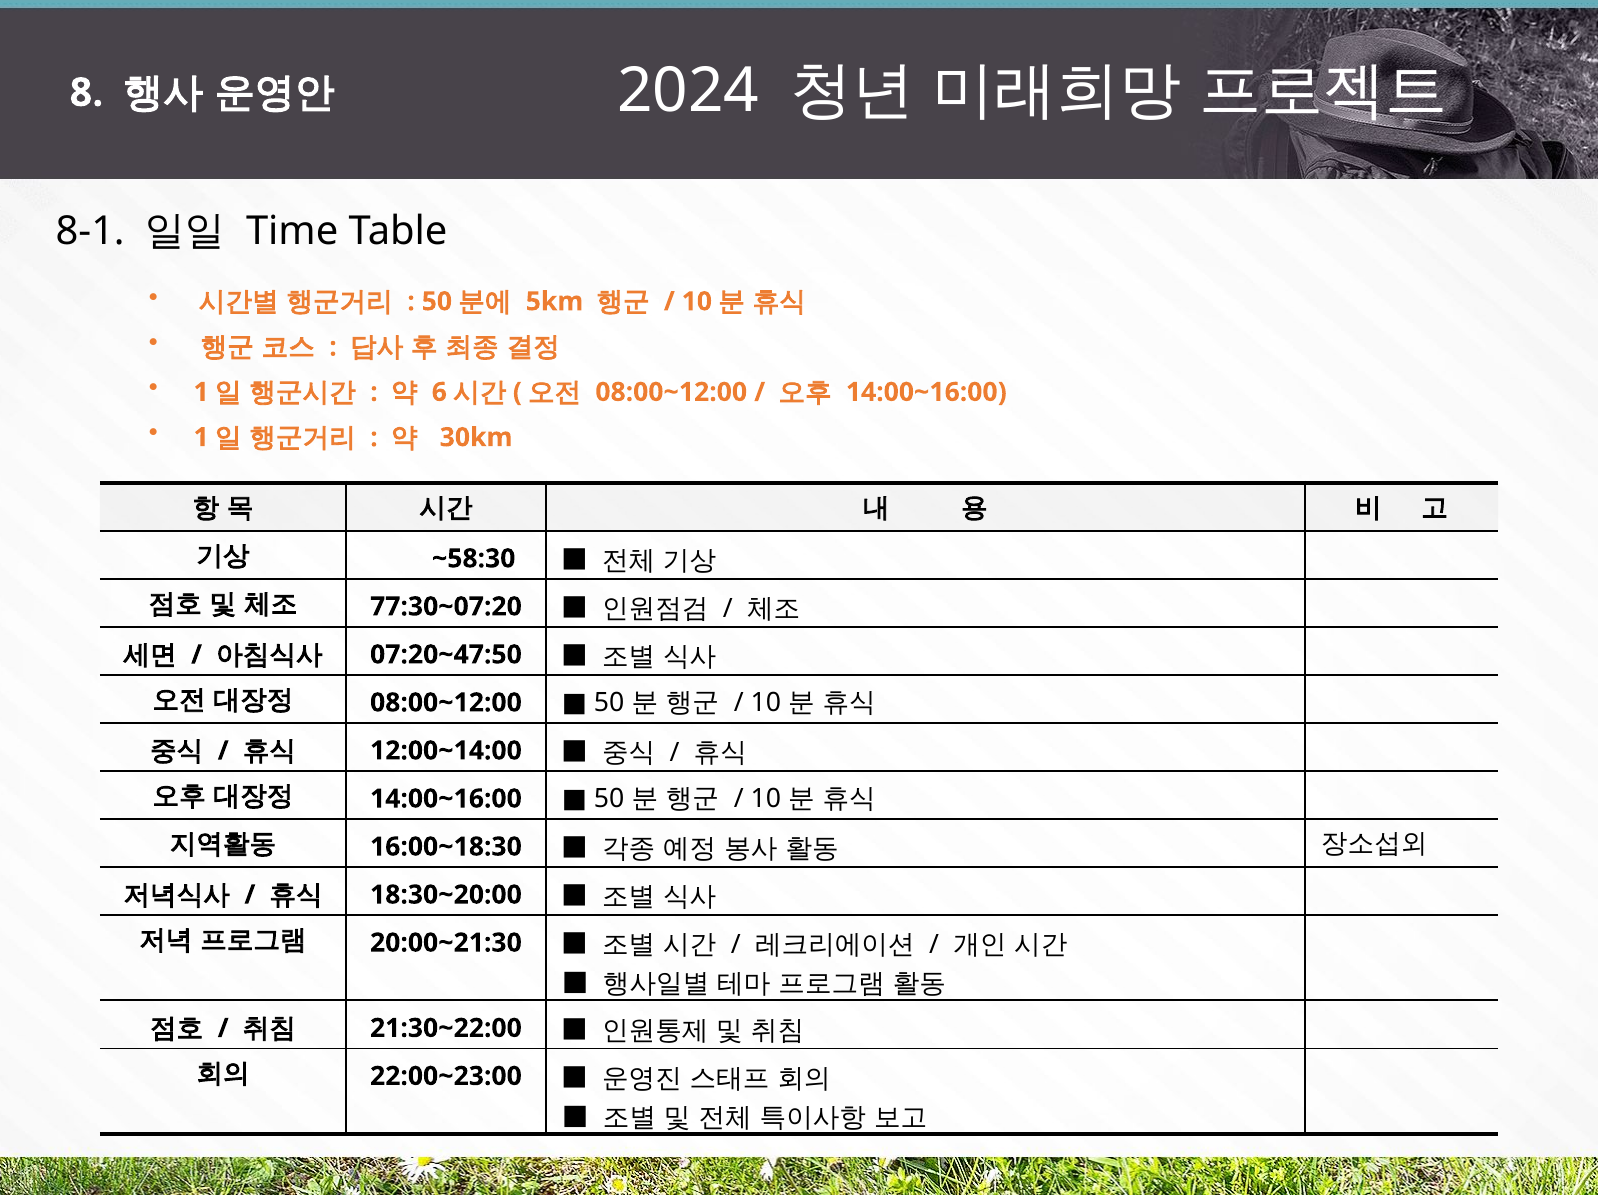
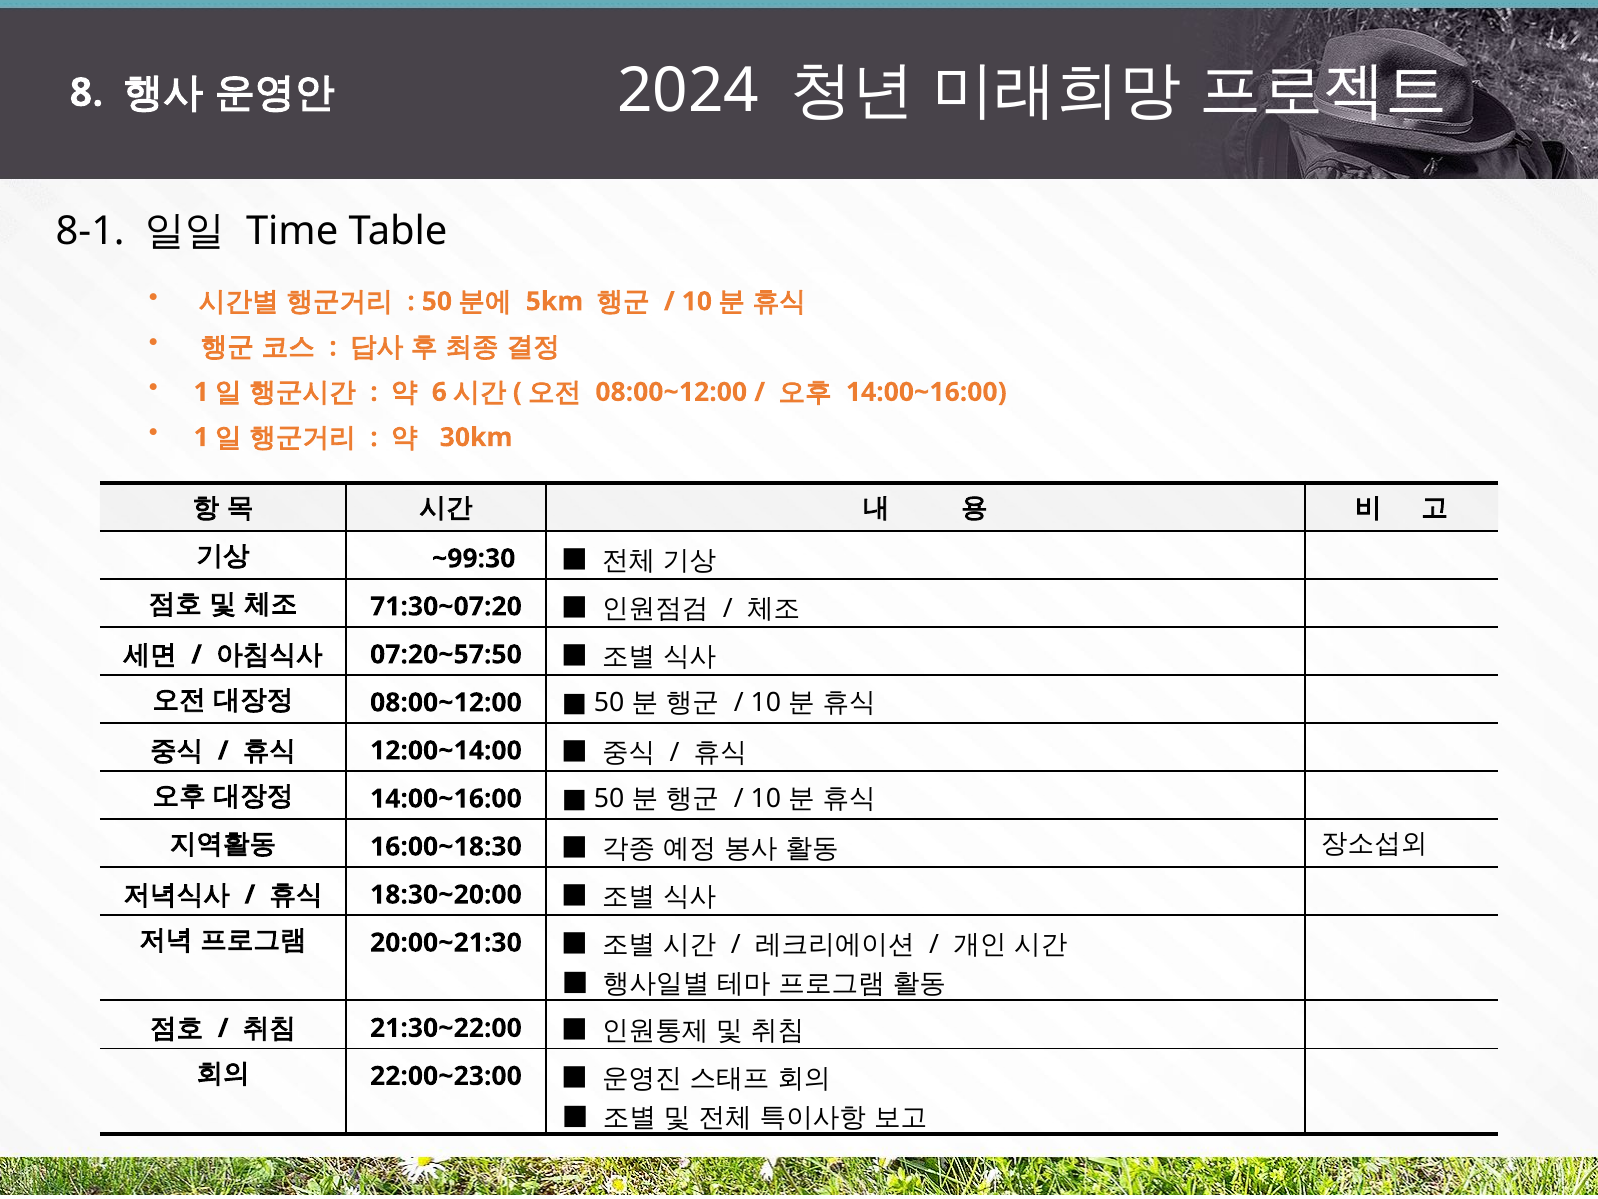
~58:30: ~58:30 -> ~99:30
77:30~07:20: 77:30~07:20 -> 71:30~07:20
07:20~47:50: 07:20~47:50 -> 07:20~57:50
